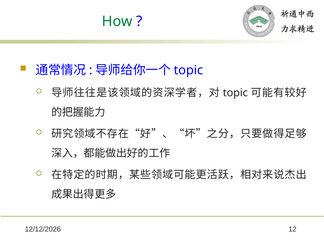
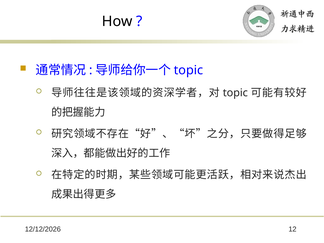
How colour: green -> black
